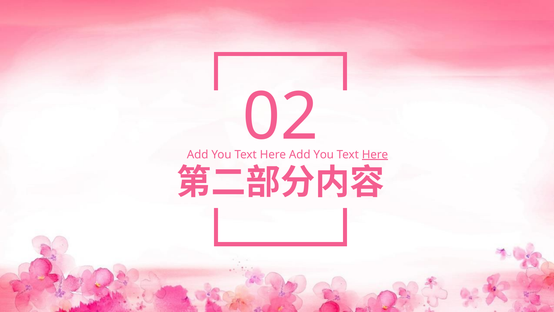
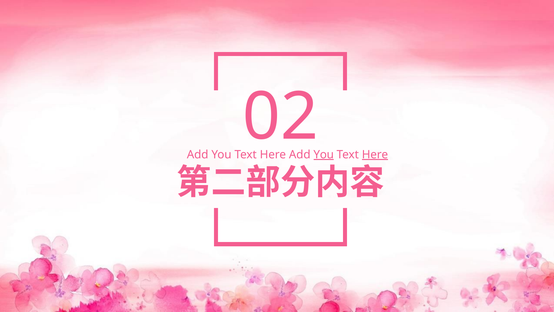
You at (324, 154) underline: none -> present
